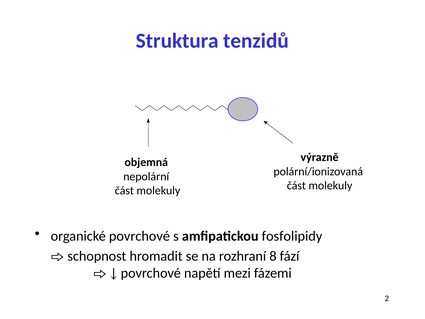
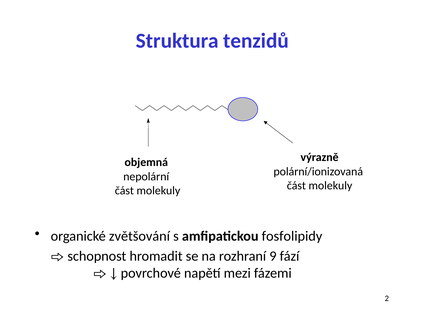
organické povrchové: povrchové -> zvětšování
8: 8 -> 9
